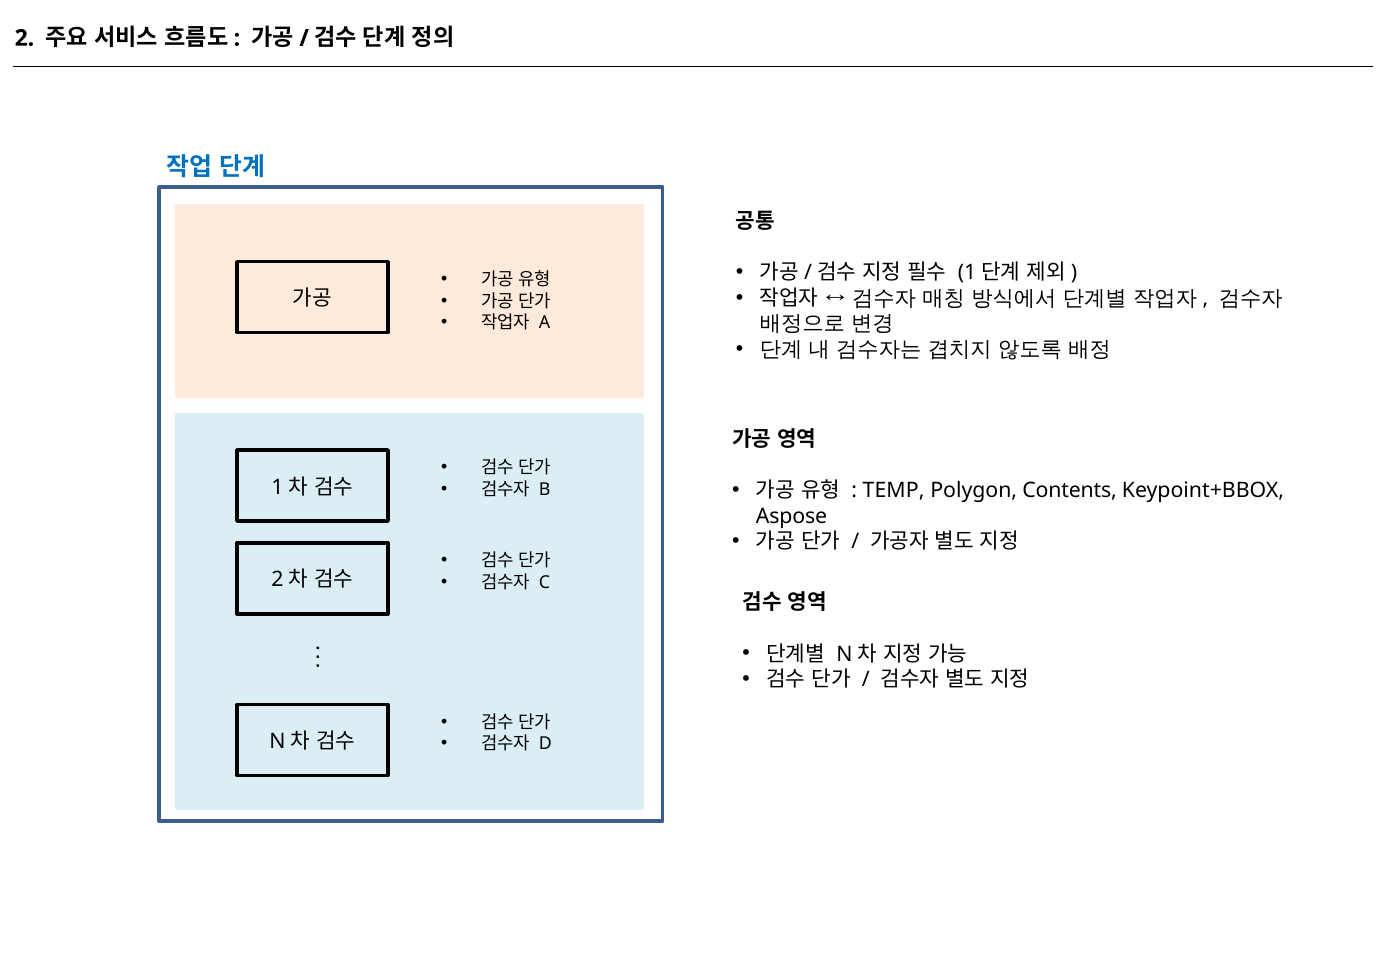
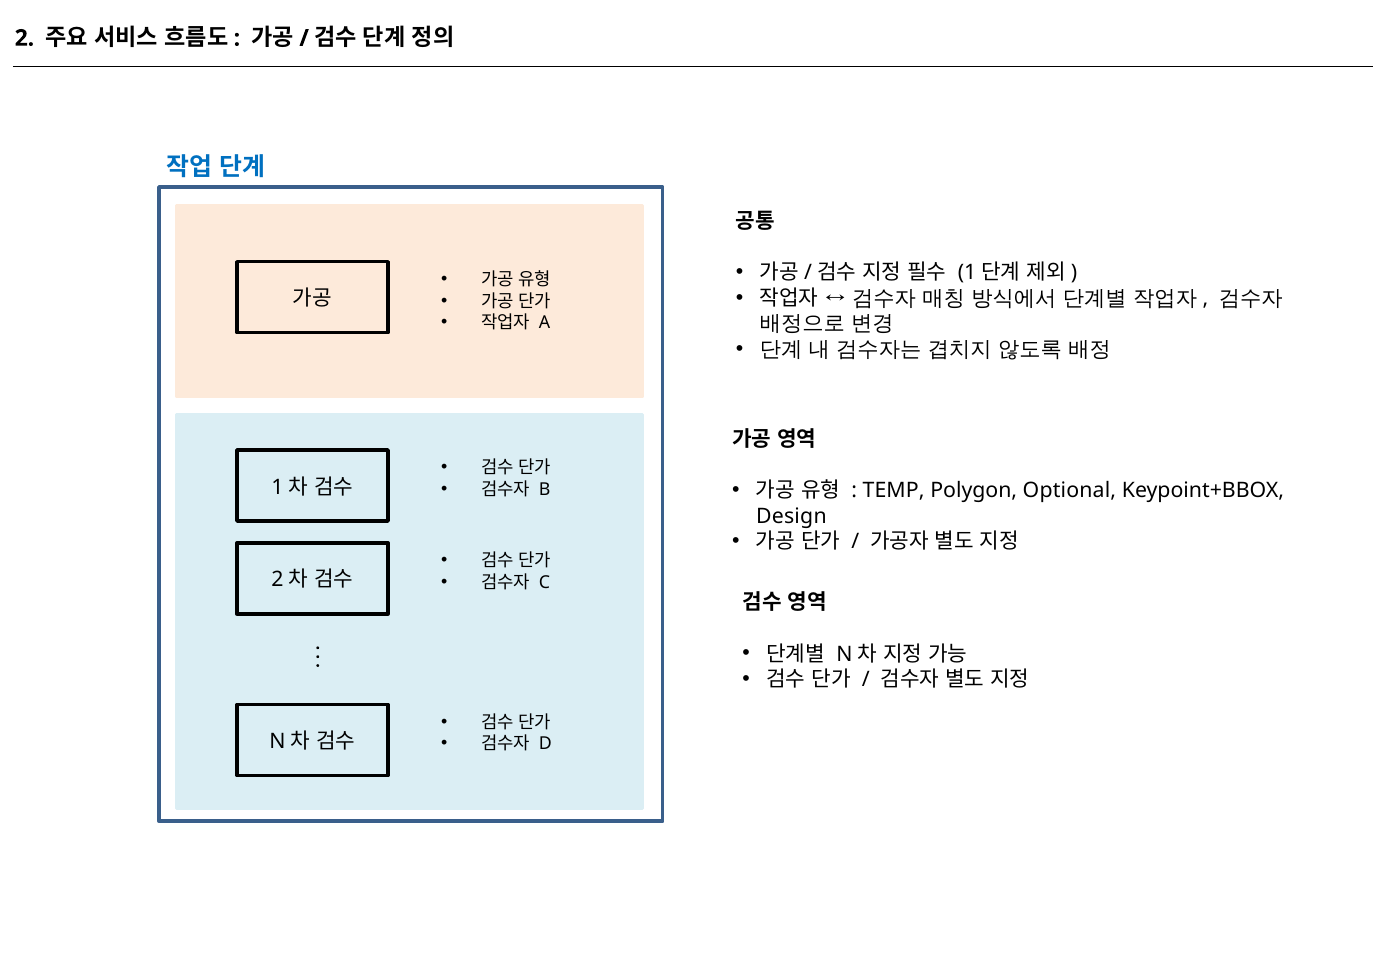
Contents: Contents -> Optional
Aspose: Aspose -> Design
